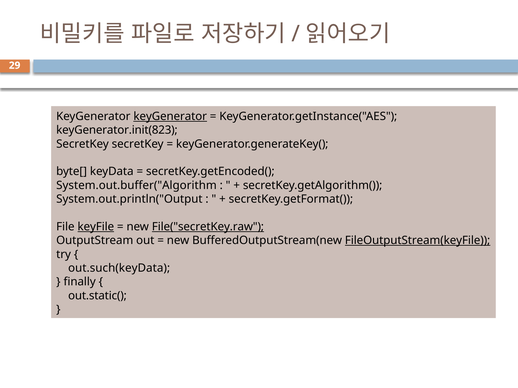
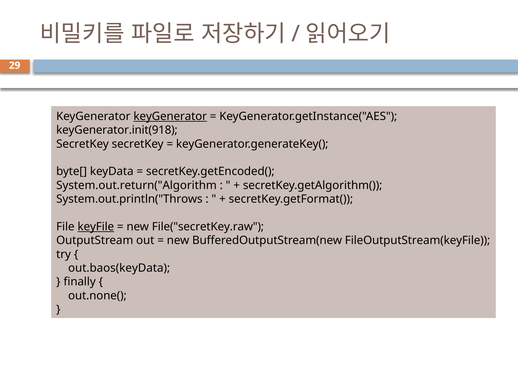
keyGenerator.init(823: keyGenerator.init(823 -> keyGenerator.init(918
System.out.buffer("Algorithm: System.out.buffer("Algorithm -> System.out.return("Algorithm
System.out.println("Output: System.out.println("Output -> System.out.println("Throws
File("secretKey.raw underline: present -> none
FileOutputStream(keyFile underline: present -> none
out.such(keyData: out.such(keyData -> out.baos(keyData
out.static(: out.static( -> out.none(
